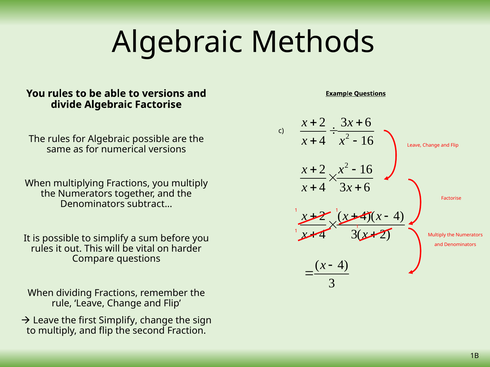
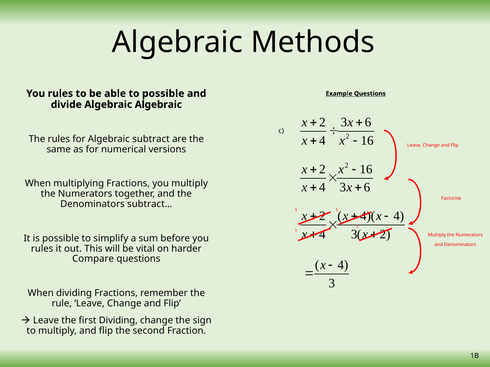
to versions: versions -> possible
Algebraic Factorise: Factorise -> Algebraic
Algebraic possible: possible -> subtract
first Simplify: Simplify -> Dividing
